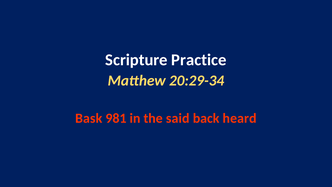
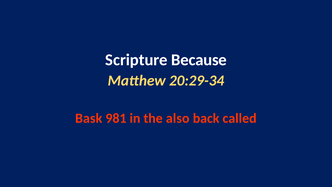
Practice: Practice -> Because
said: said -> also
heard: heard -> called
